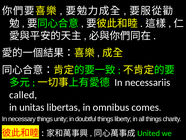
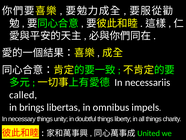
unitas: unitas -> brings
comes: comes -> impels
